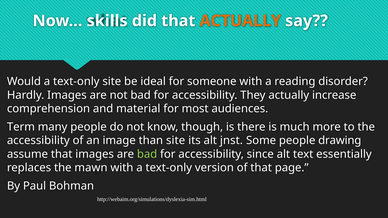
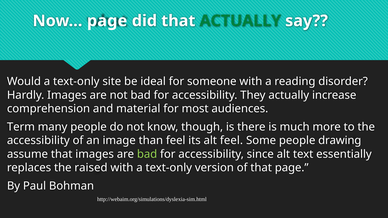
Now… skills: skills -> page
ACTUALLY at (240, 21) colour: orange -> green
than site: site -> feel
alt jnst: jnst -> feel
mawn: mawn -> raised
